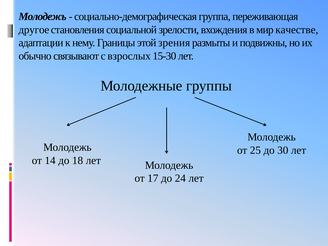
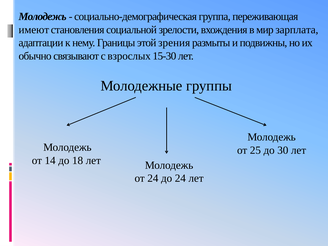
другое: другое -> имеют
качестве: качестве -> зарплата
от 17: 17 -> 24
